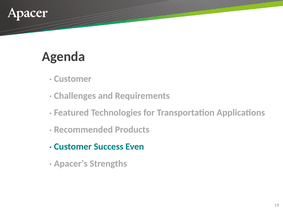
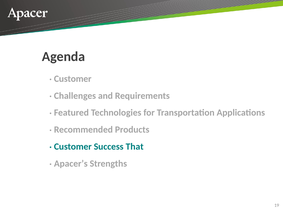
Even: Even -> That
